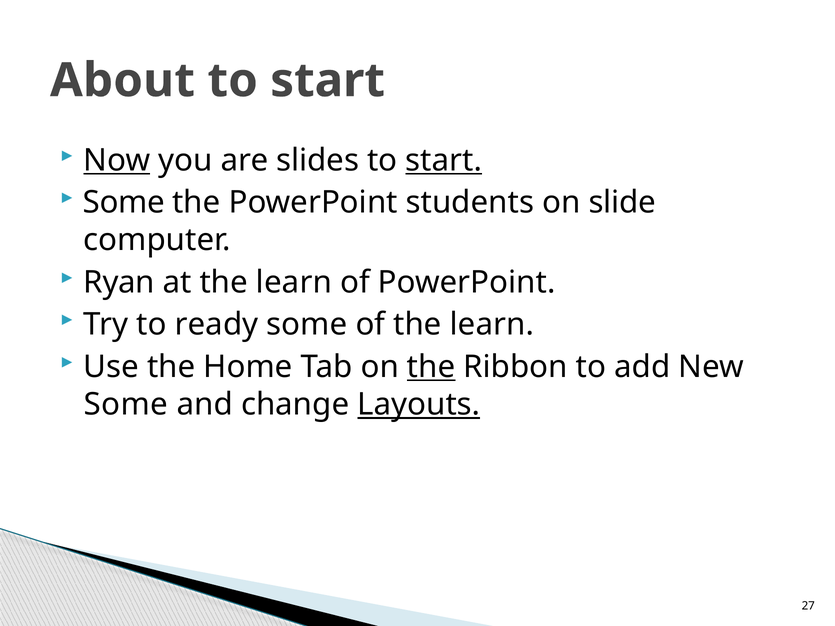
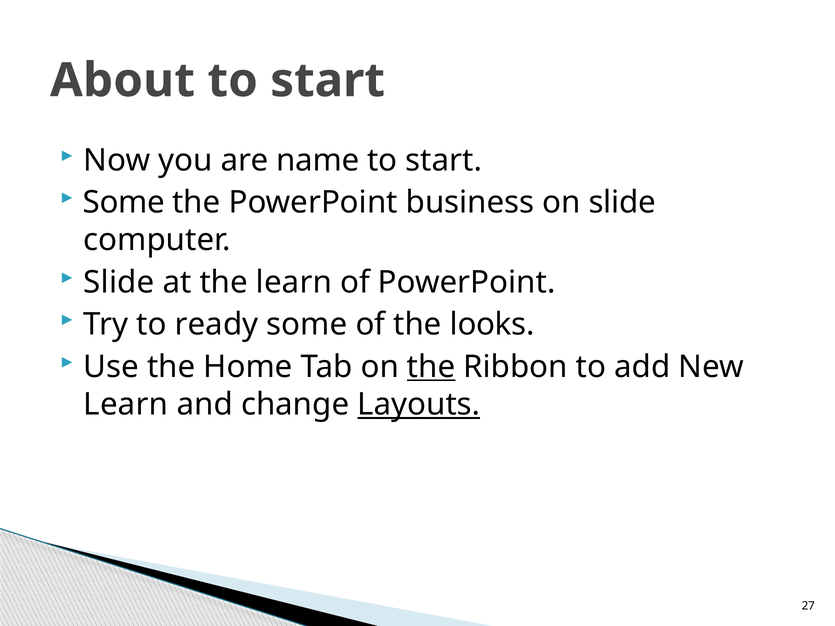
Now underline: present -> none
slides: slides -> name
start at (444, 160) underline: present -> none
students: students -> business
Ryan at (119, 283): Ryan -> Slide
of the learn: learn -> looks
Some at (126, 405): Some -> Learn
